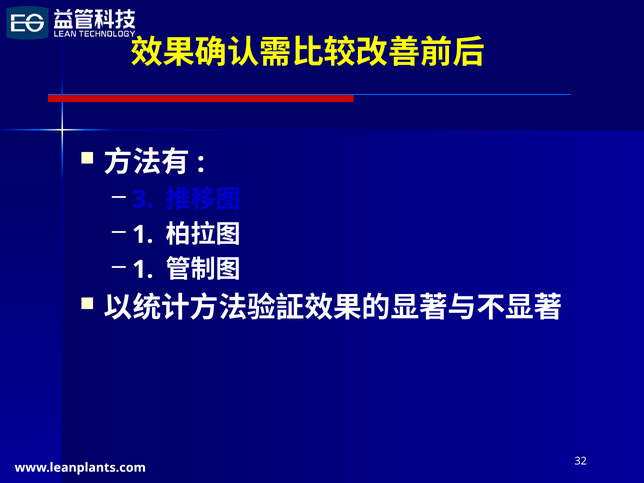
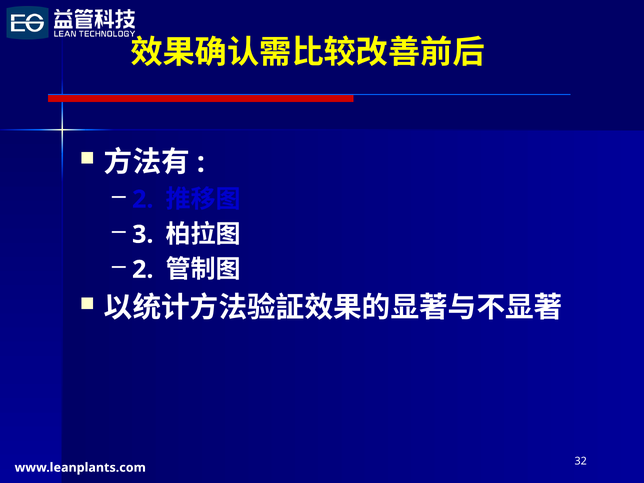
3 at (143, 199): 3 -> 2
1 at (143, 235): 1 -> 3
1 at (143, 270): 1 -> 2
